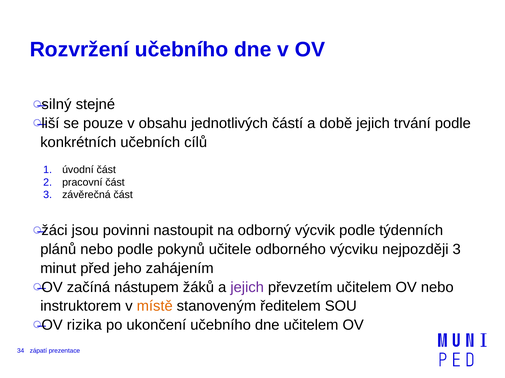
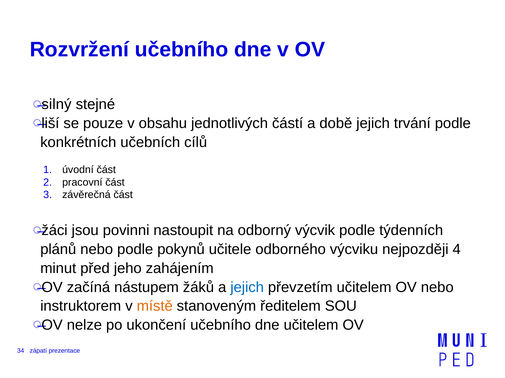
nejpozději 3: 3 -> 4
jejich at (247, 288) colour: purple -> blue
rizika: rizika -> nelze
